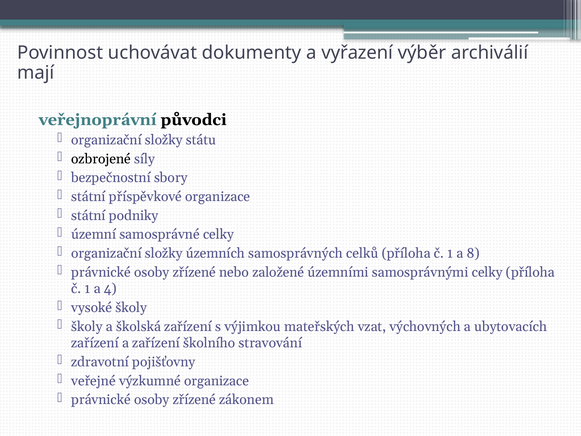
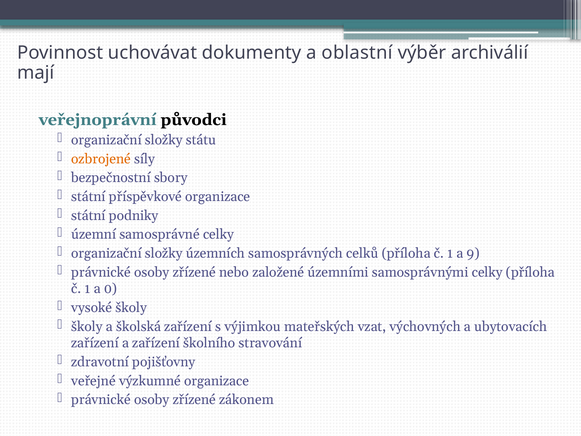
vyřazení: vyřazení -> oblastní
ozbrojené colour: black -> orange
8: 8 -> 9
4: 4 -> 0
